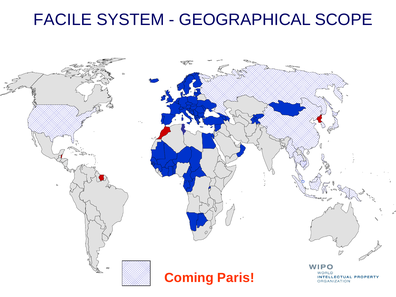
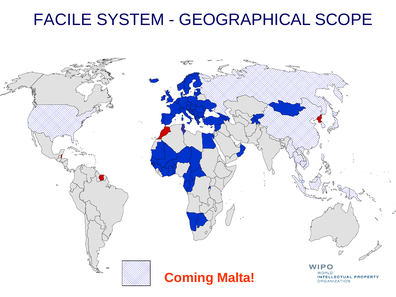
Paris: Paris -> Malta
